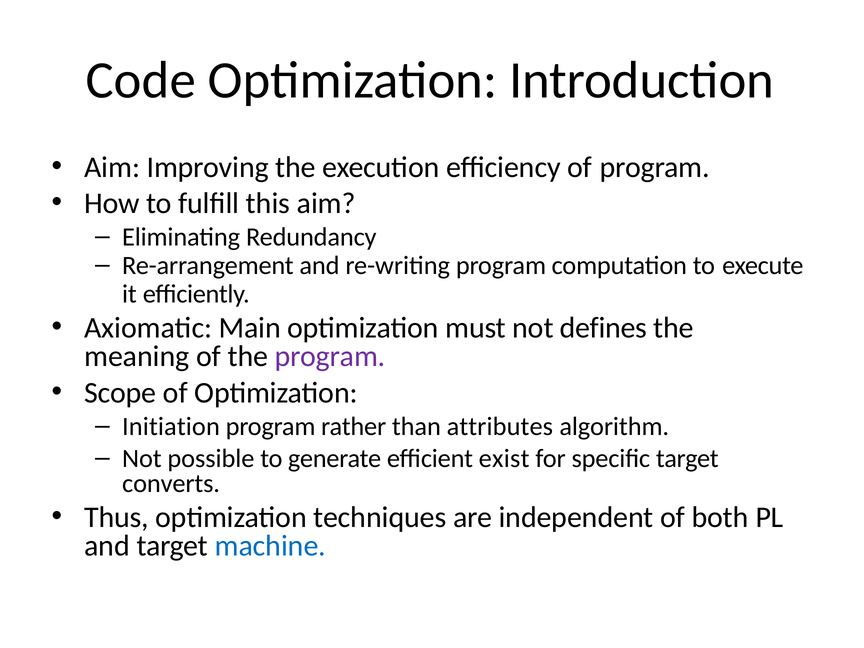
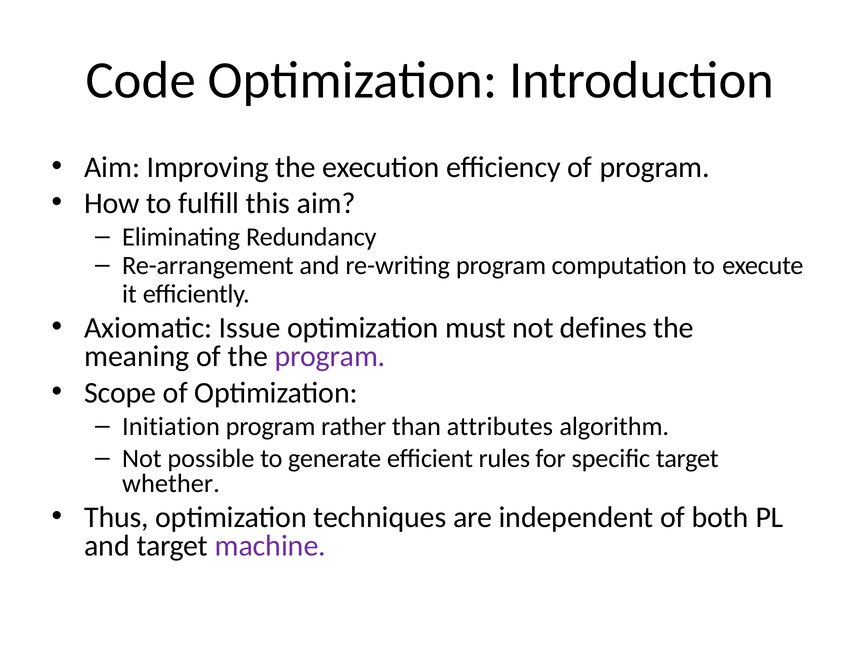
Main: Main -> Issue
exist: exist -> rules
converts: converts -> whether
machine colour: blue -> purple
